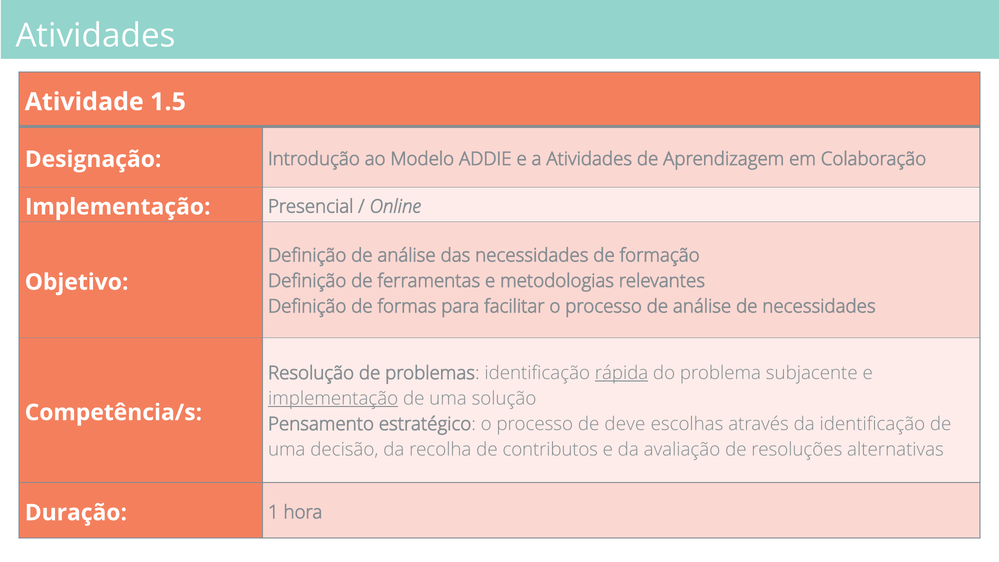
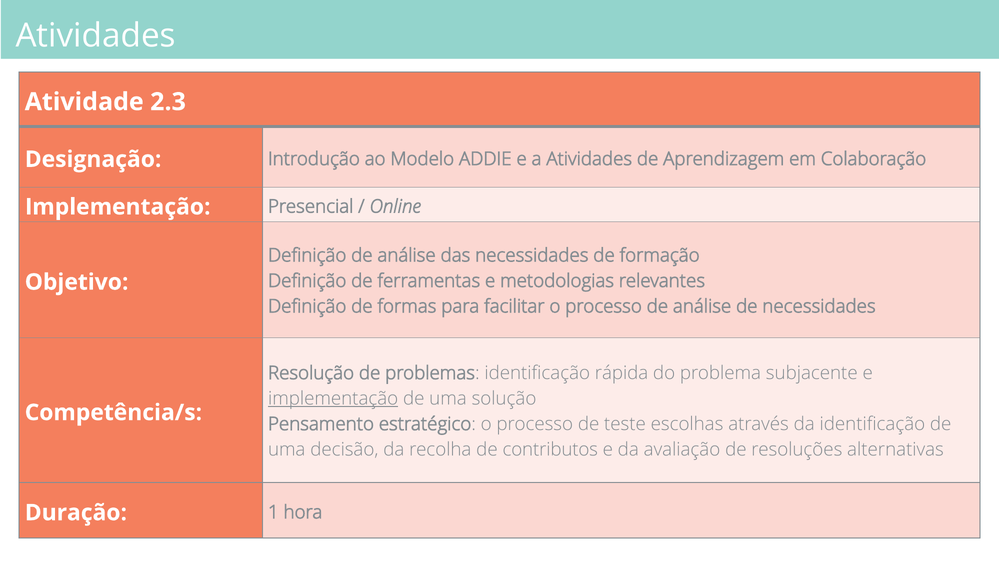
1.5: 1.5 -> 2.3
rápida underline: present -> none
deve: deve -> teste
